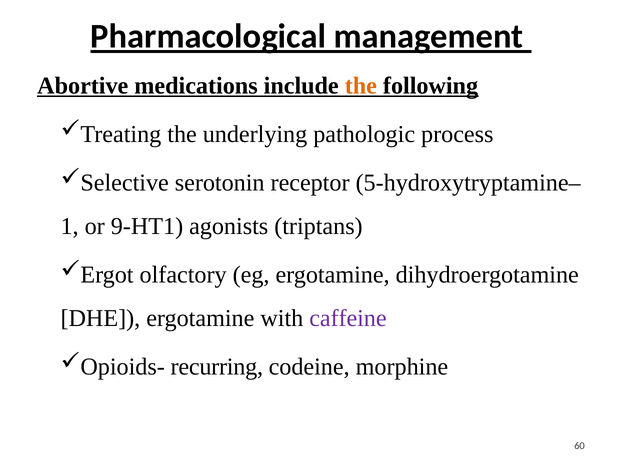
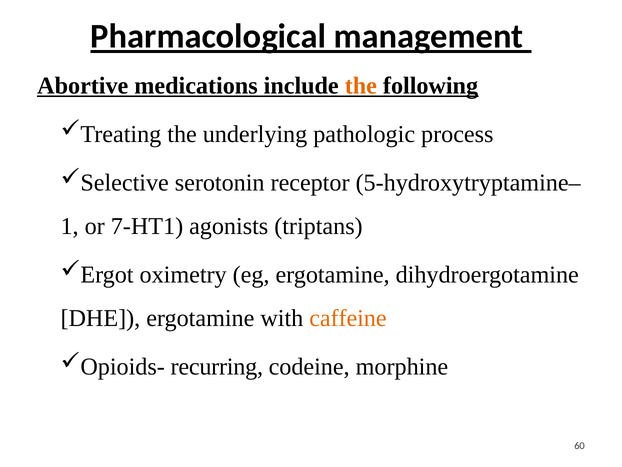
9-HT1: 9-HT1 -> 7-HT1
olfactory: olfactory -> oximetry
caffeine colour: purple -> orange
